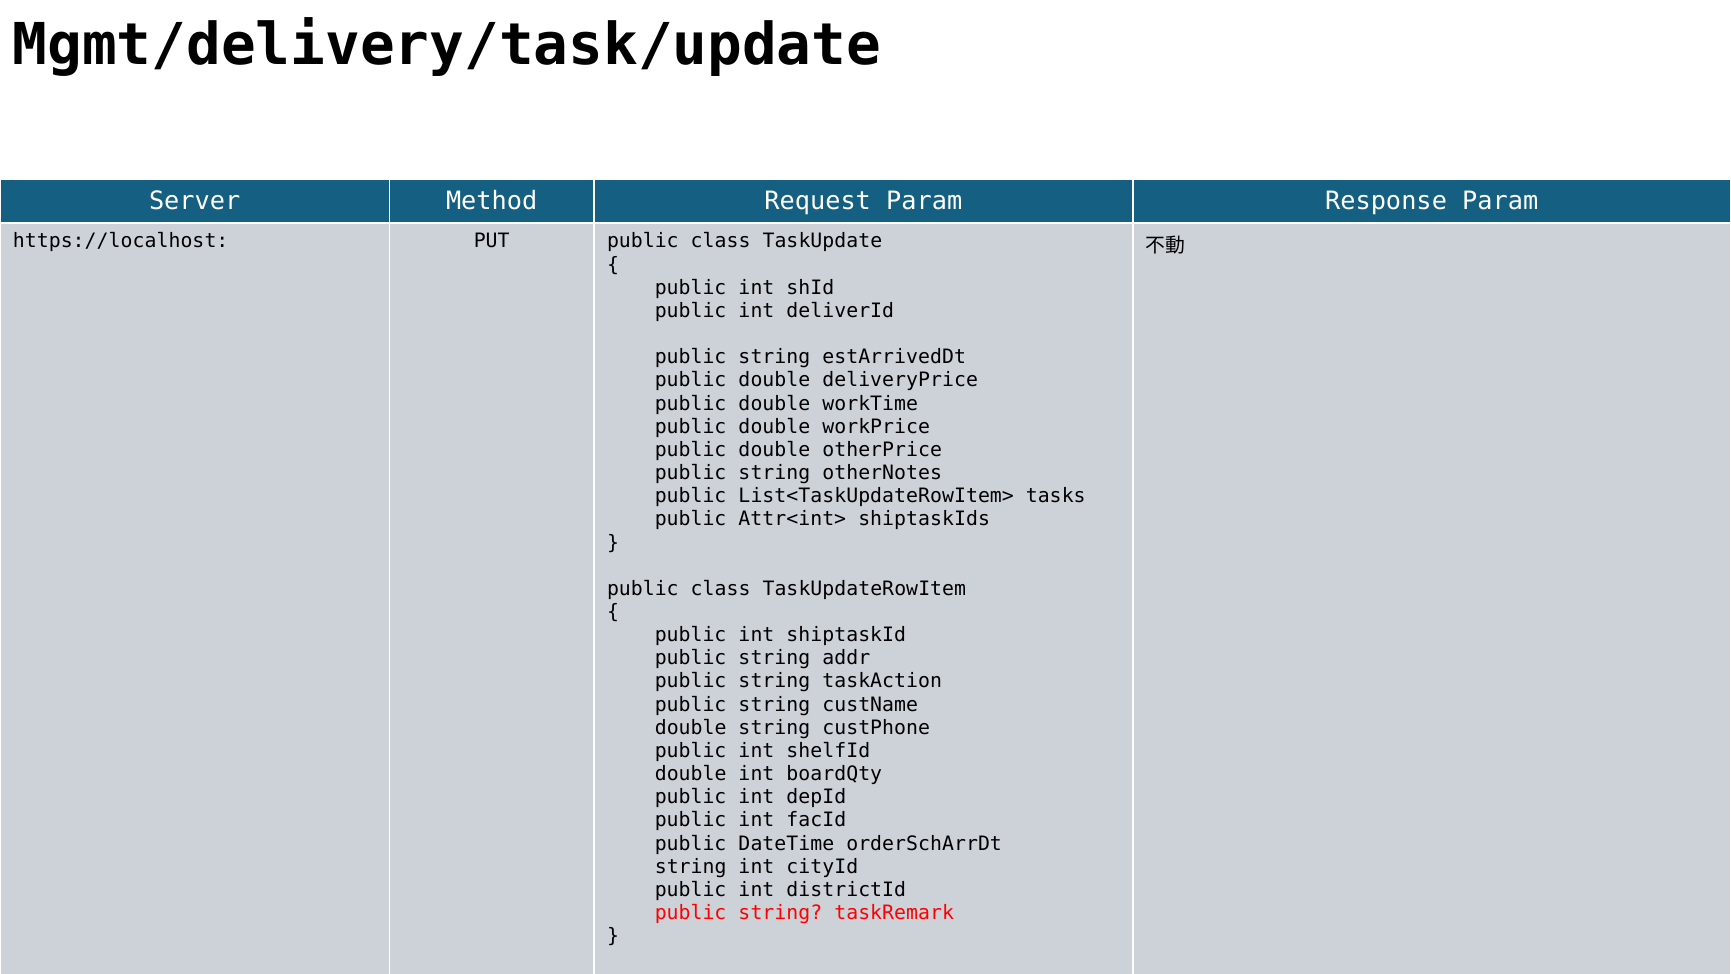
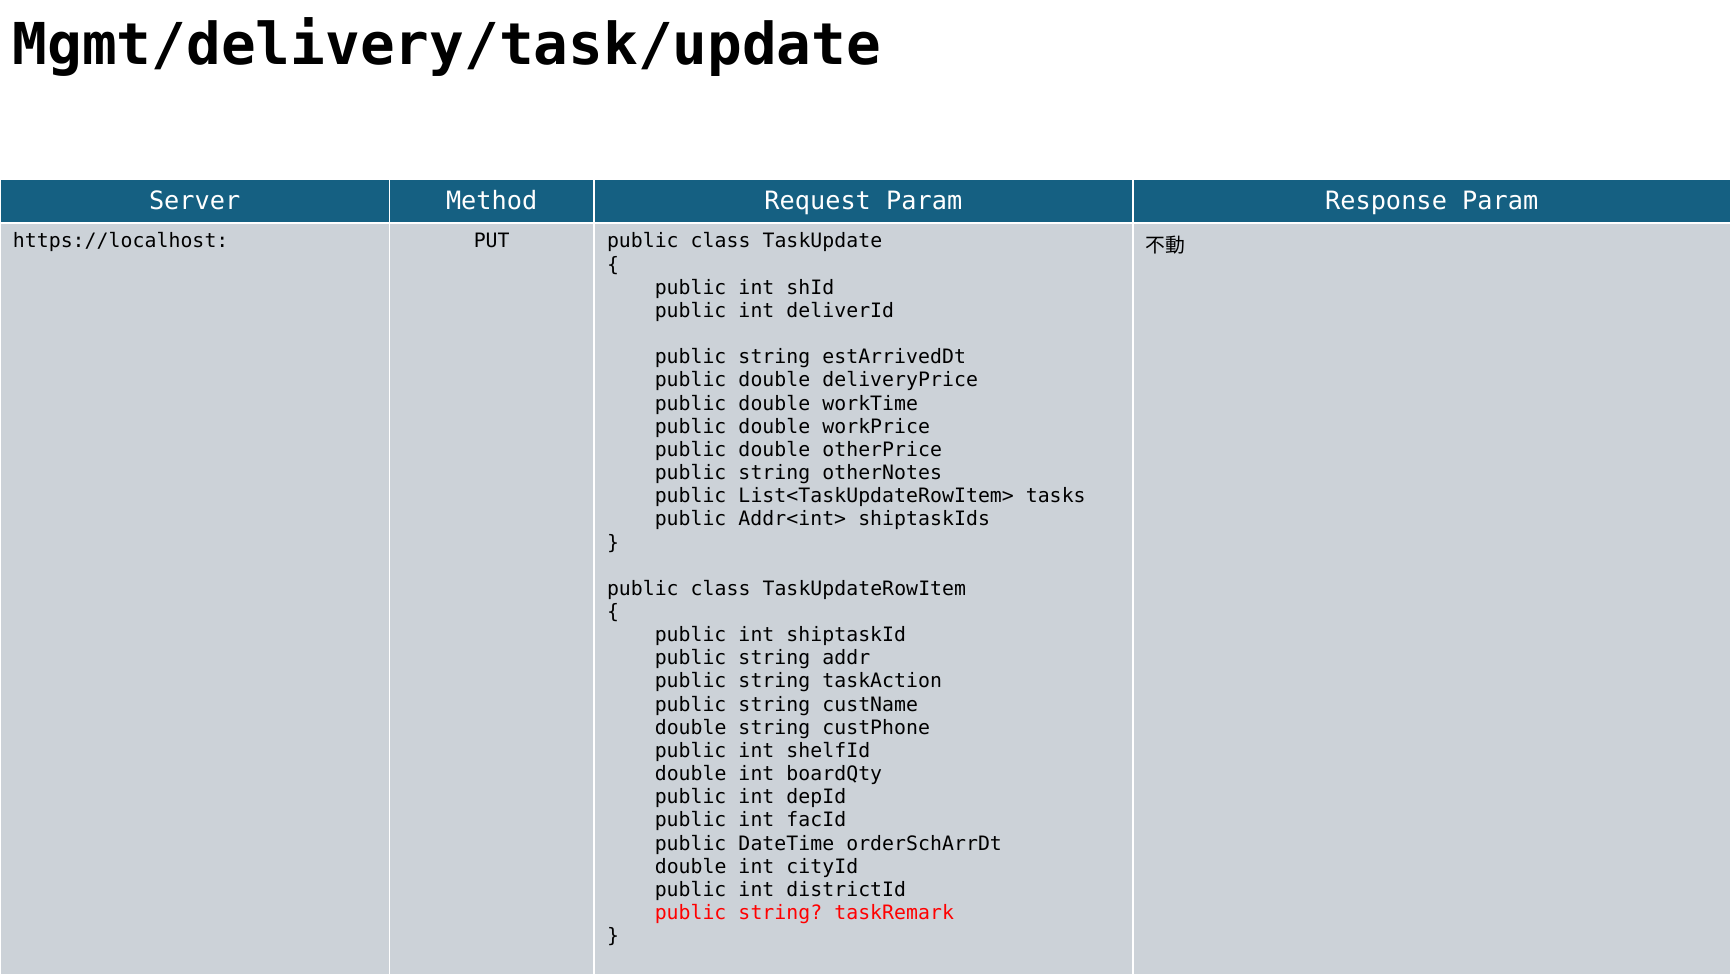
Attr<int>: Attr<int> -> Addr<int>
string at (691, 866): string -> double
